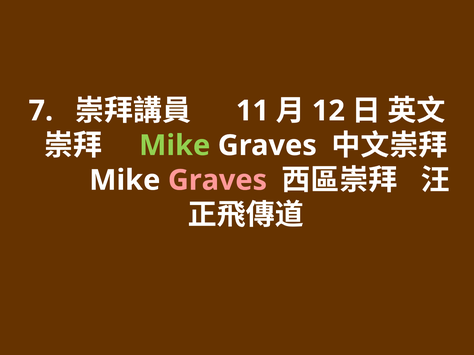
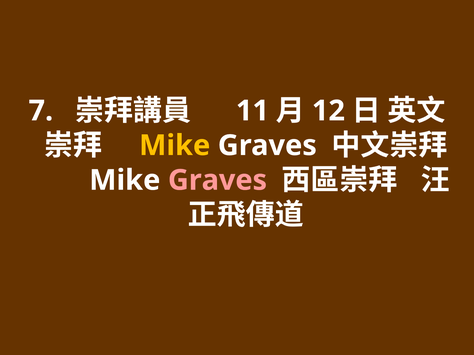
Mike at (175, 146) colour: light green -> yellow
